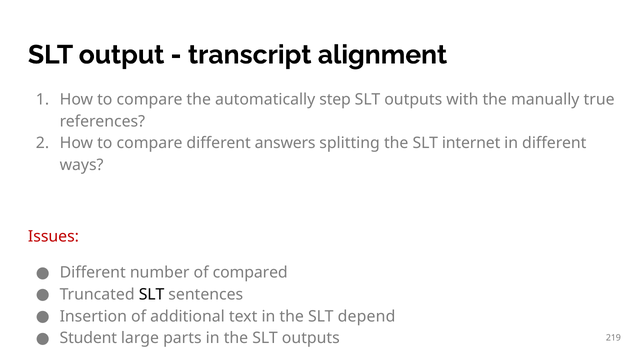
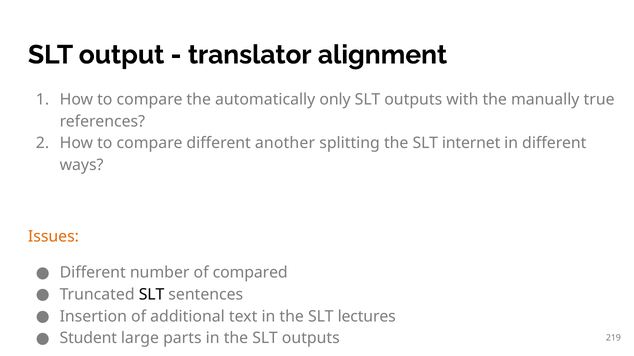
transcript: transcript -> translator
step: step -> only
answers: answers -> another
Issues colour: red -> orange
depend: depend -> lectures
